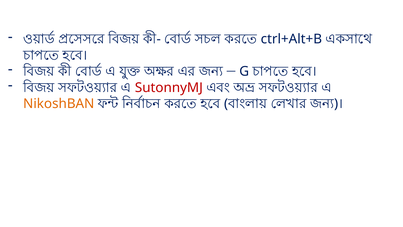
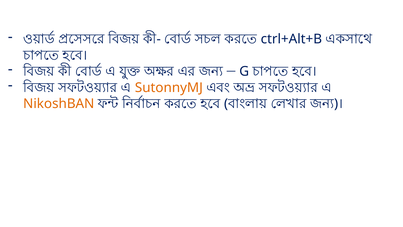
SutonnyMJ colour: red -> orange
